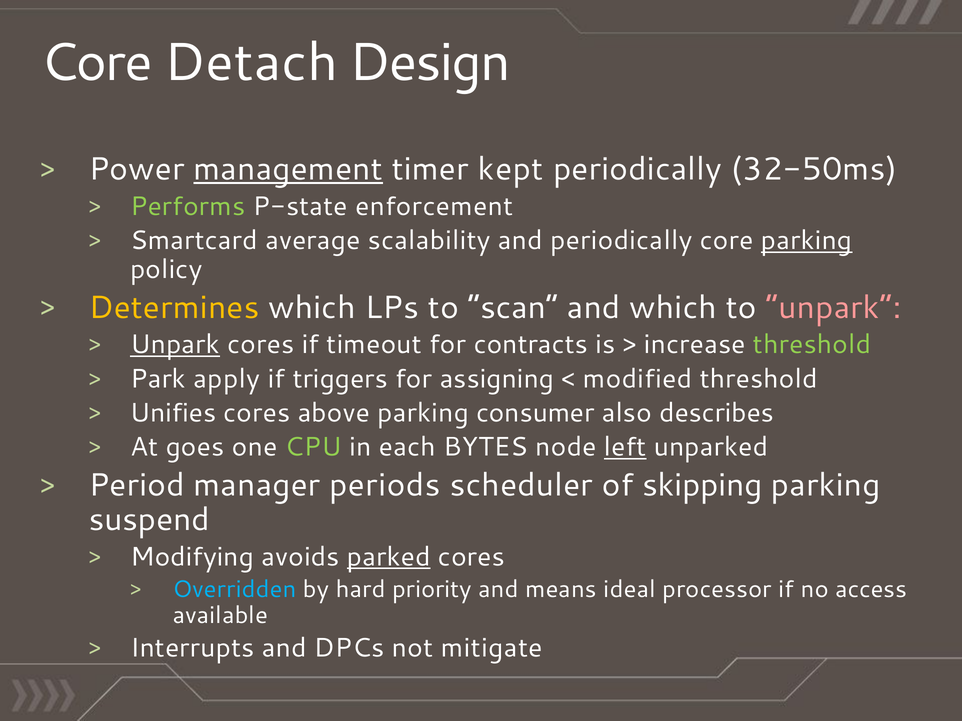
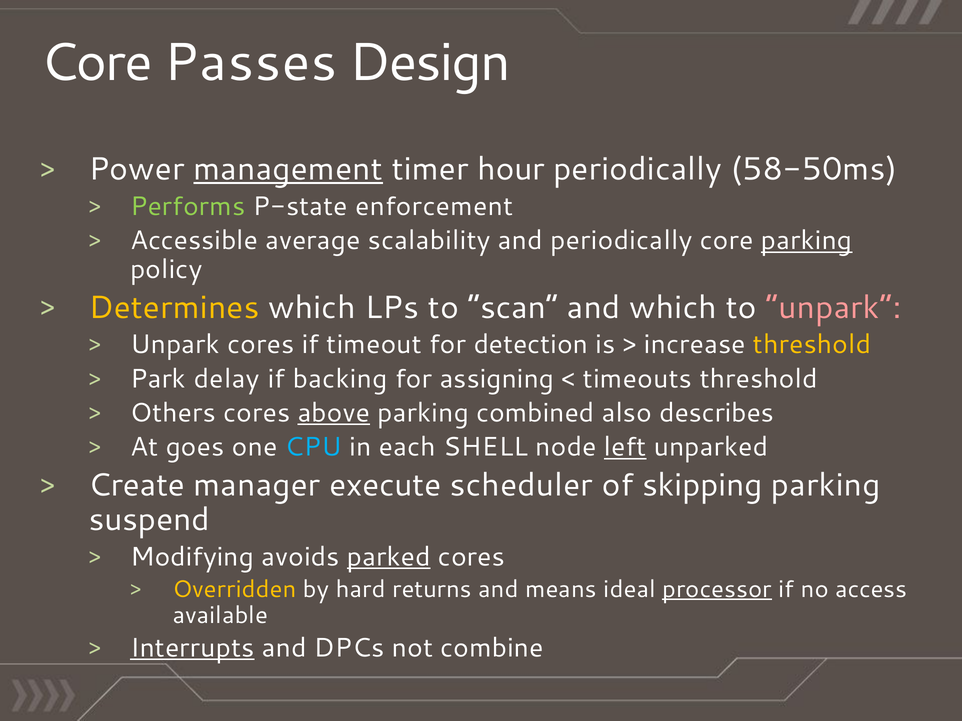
Detach: Detach -> Passes
kept: kept -> hour
32-50ms: 32-50ms -> 58-50ms
Smartcard: Smartcard -> Accessible
Unpark at (175, 345) underline: present -> none
contracts: contracts -> detection
threshold at (812, 345) colour: light green -> yellow
apply: apply -> delay
triggers: triggers -> backing
modified: modified -> timeouts
Unifies: Unifies -> Others
above underline: none -> present
consumer: consumer -> combined
CPU colour: light green -> light blue
BYTES: BYTES -> SHELL
Period: Period -> Create
periods: periods -> execute
Overridden colour: light blue -> yellow
priority: priority -> returns
processor underline: none -> present
Interrupts underline: none -> present
mitigate: mitigate -> combine
